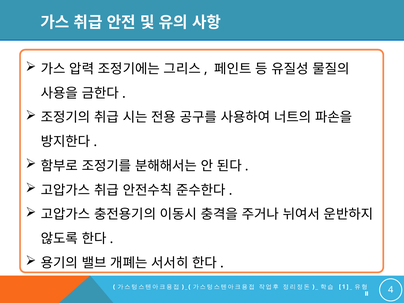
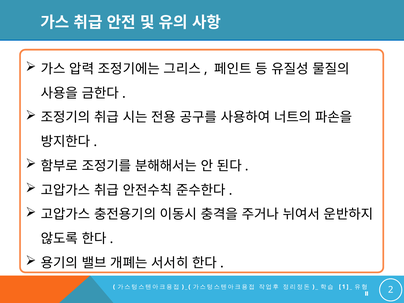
4: 4 -> 2
